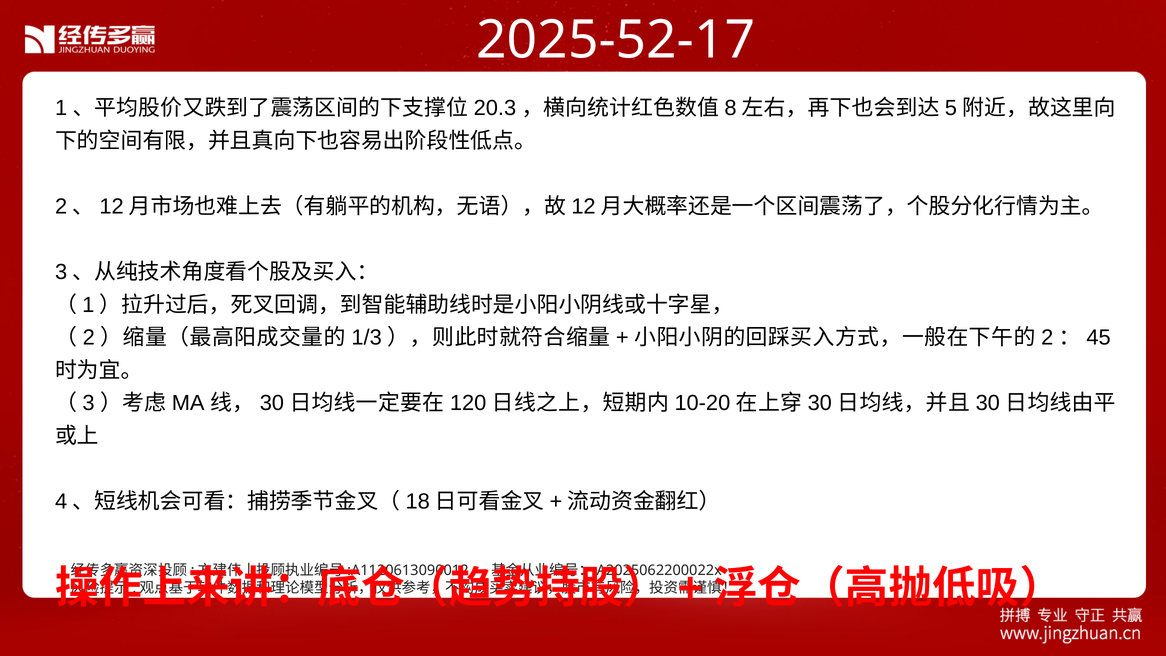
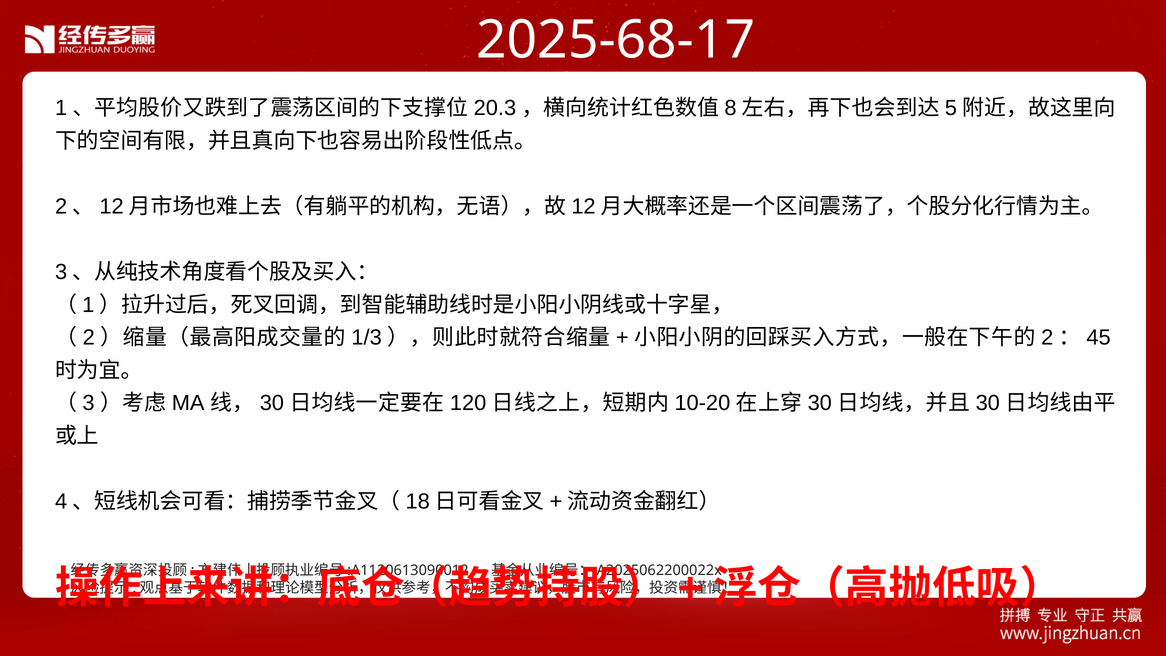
2025-52-17: 2025-52-17 -> 2025-68-17
